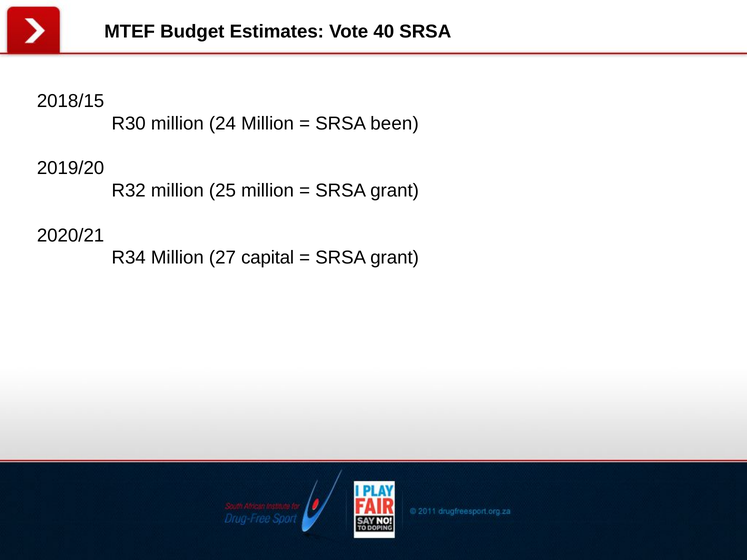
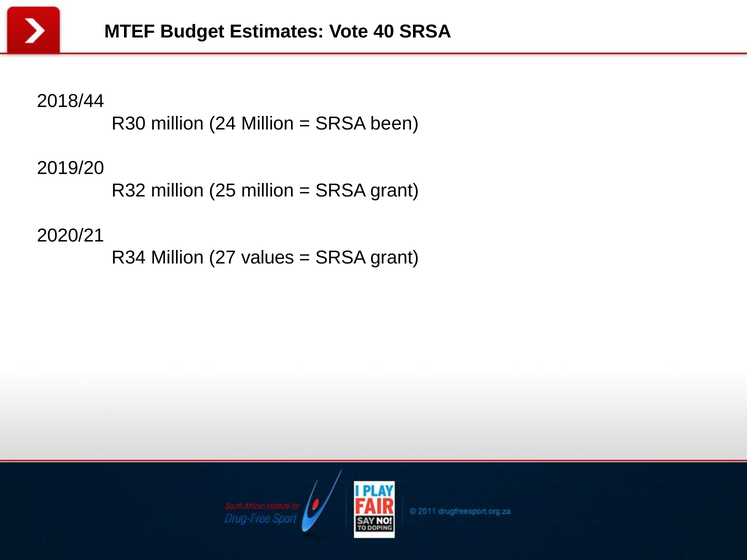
2018/15: 2018/15 -> 2018/44
capital: capital -> values
